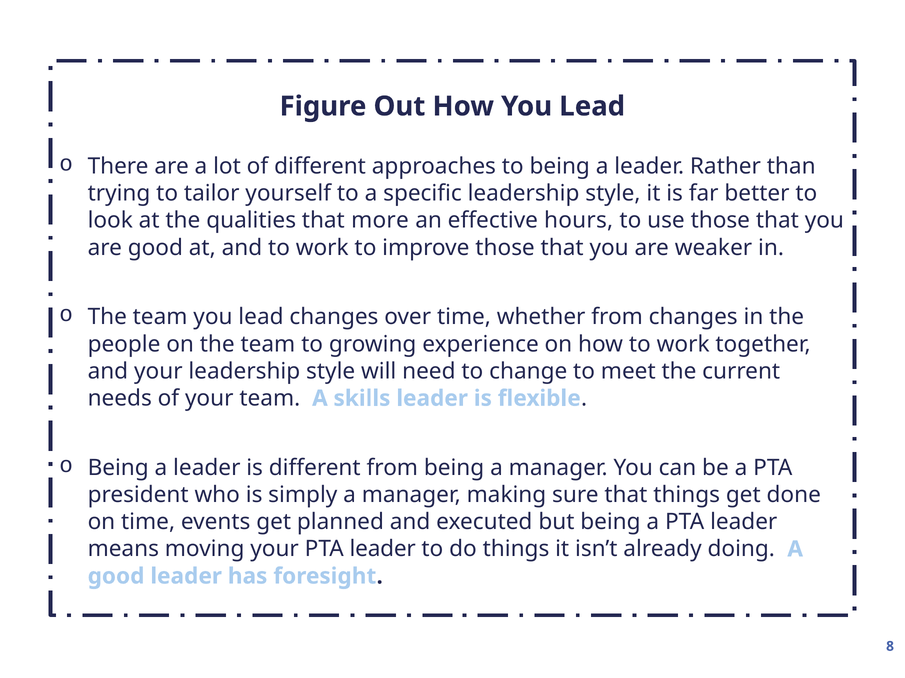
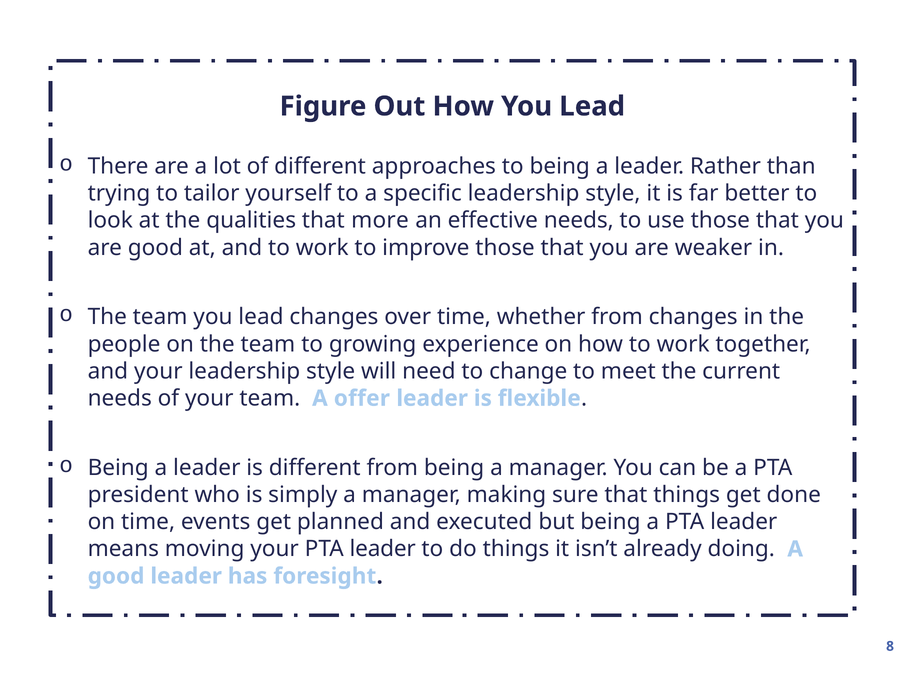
effective hours: hours -> needs
skills: skills -> offer
